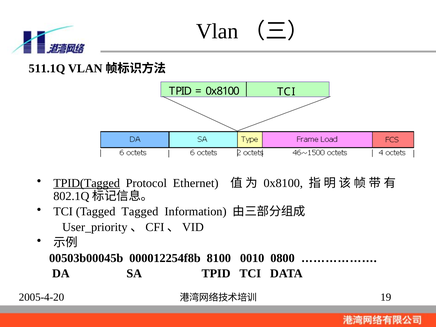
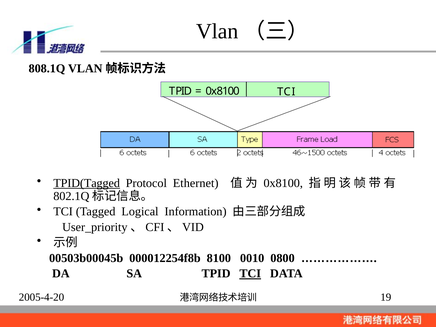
511.1Q: 511.1Q -> 808.1Q
Tagged Tagged: Tagged -> Logical
TCI at (250, 274) underline: none -> present
